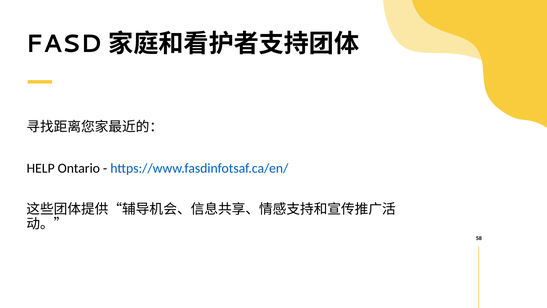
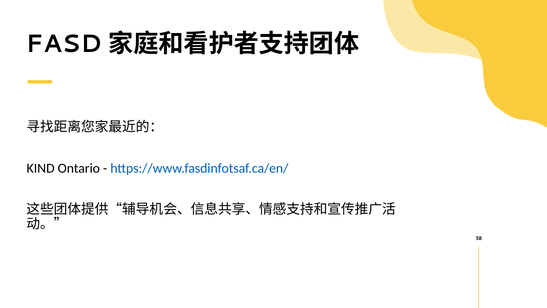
HELP: HELP -> KIND
